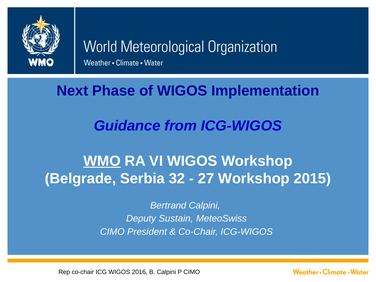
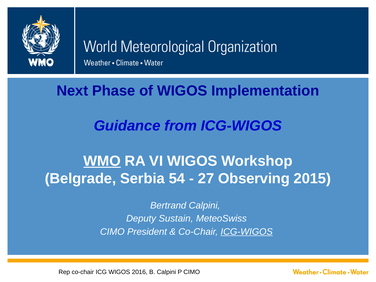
32: 32 -> 54
27 Workshop: Workshop -> Observing
ICG-WIGOS at (247, 232) underline: none -> present
